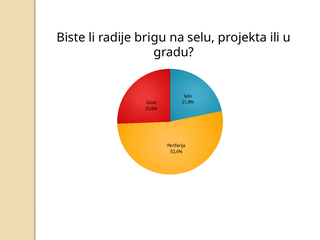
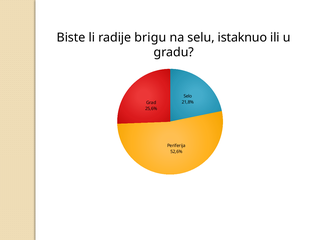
projekta: projekta -> istaknuo
